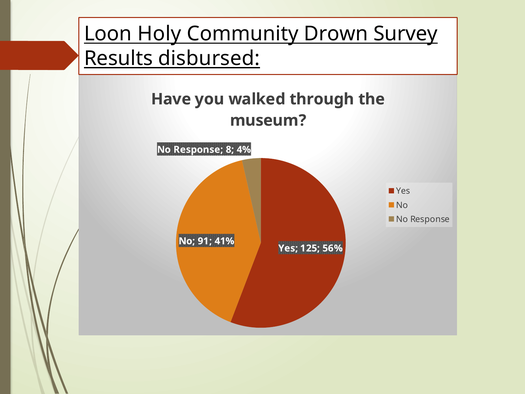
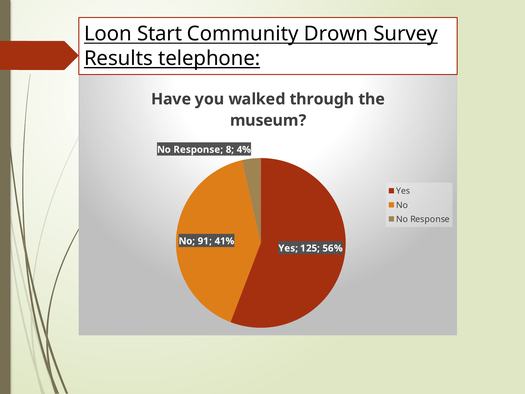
Holy: Holy -> Start
disbursed: disbursed -> telephone
